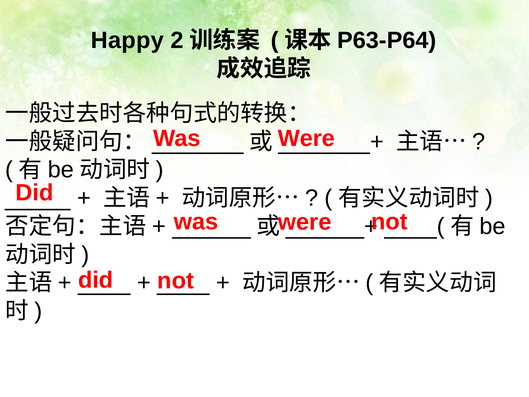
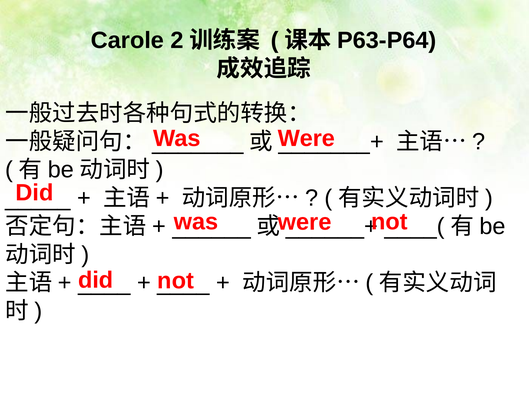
Happy: Happy -> Carole
